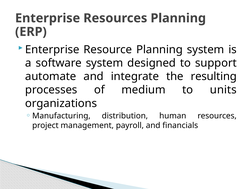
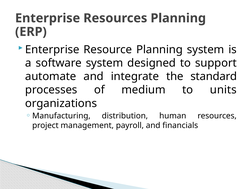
resulting: resulting -> standard
